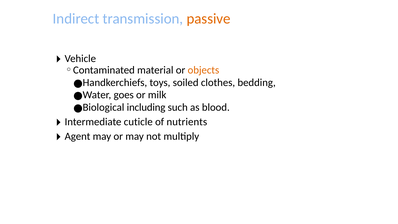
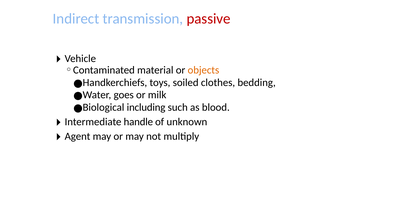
passive colour: orange -> red
cuticle: cuticle -> handle
nutrients: nutrients -> unknown
